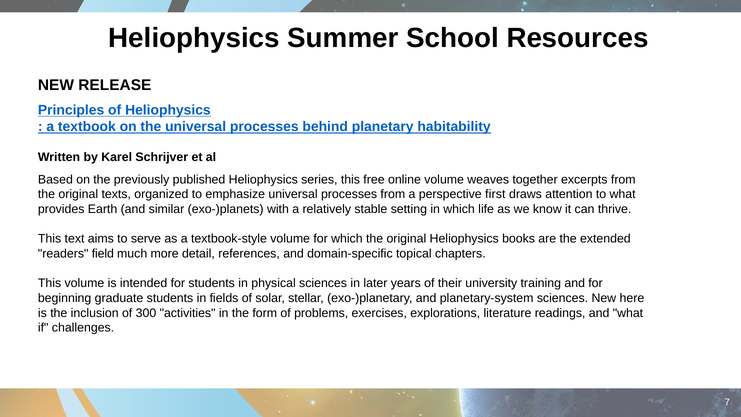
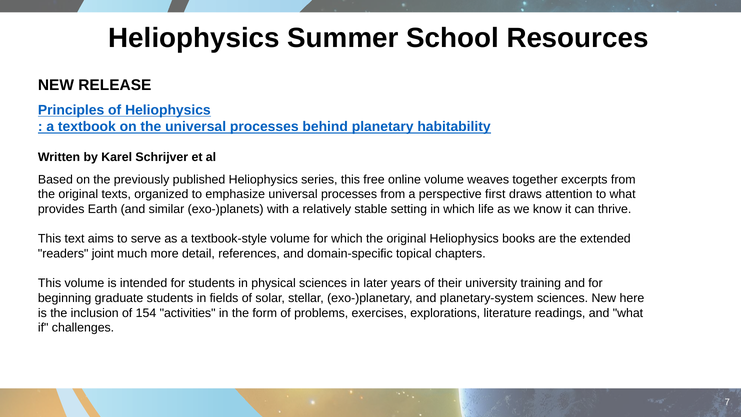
field: field -> joint
300: 300 -> 154
